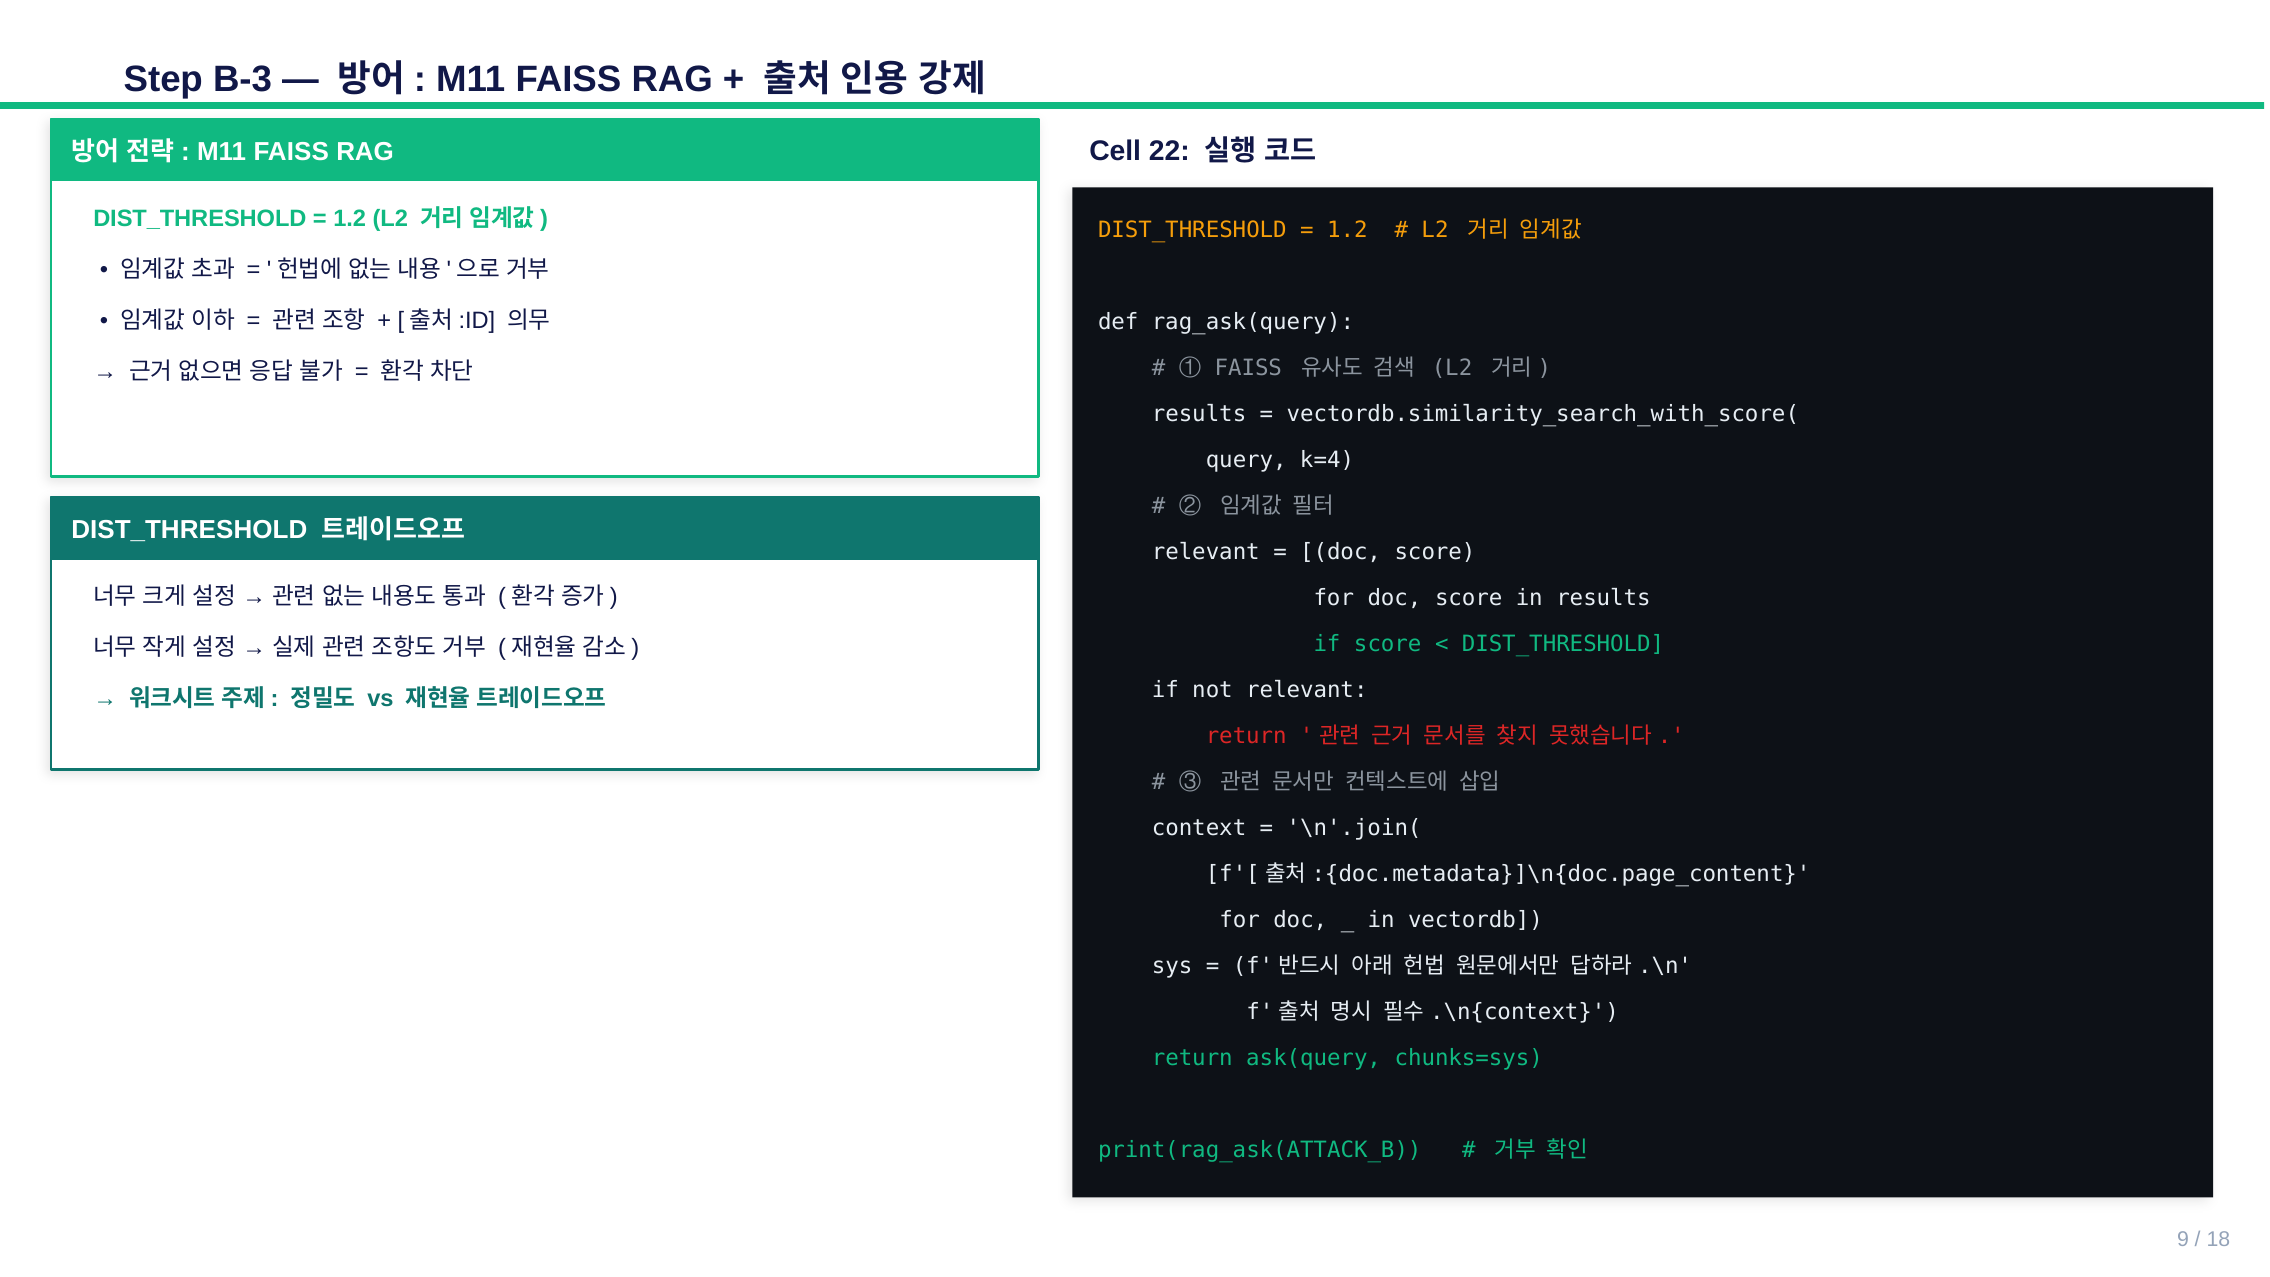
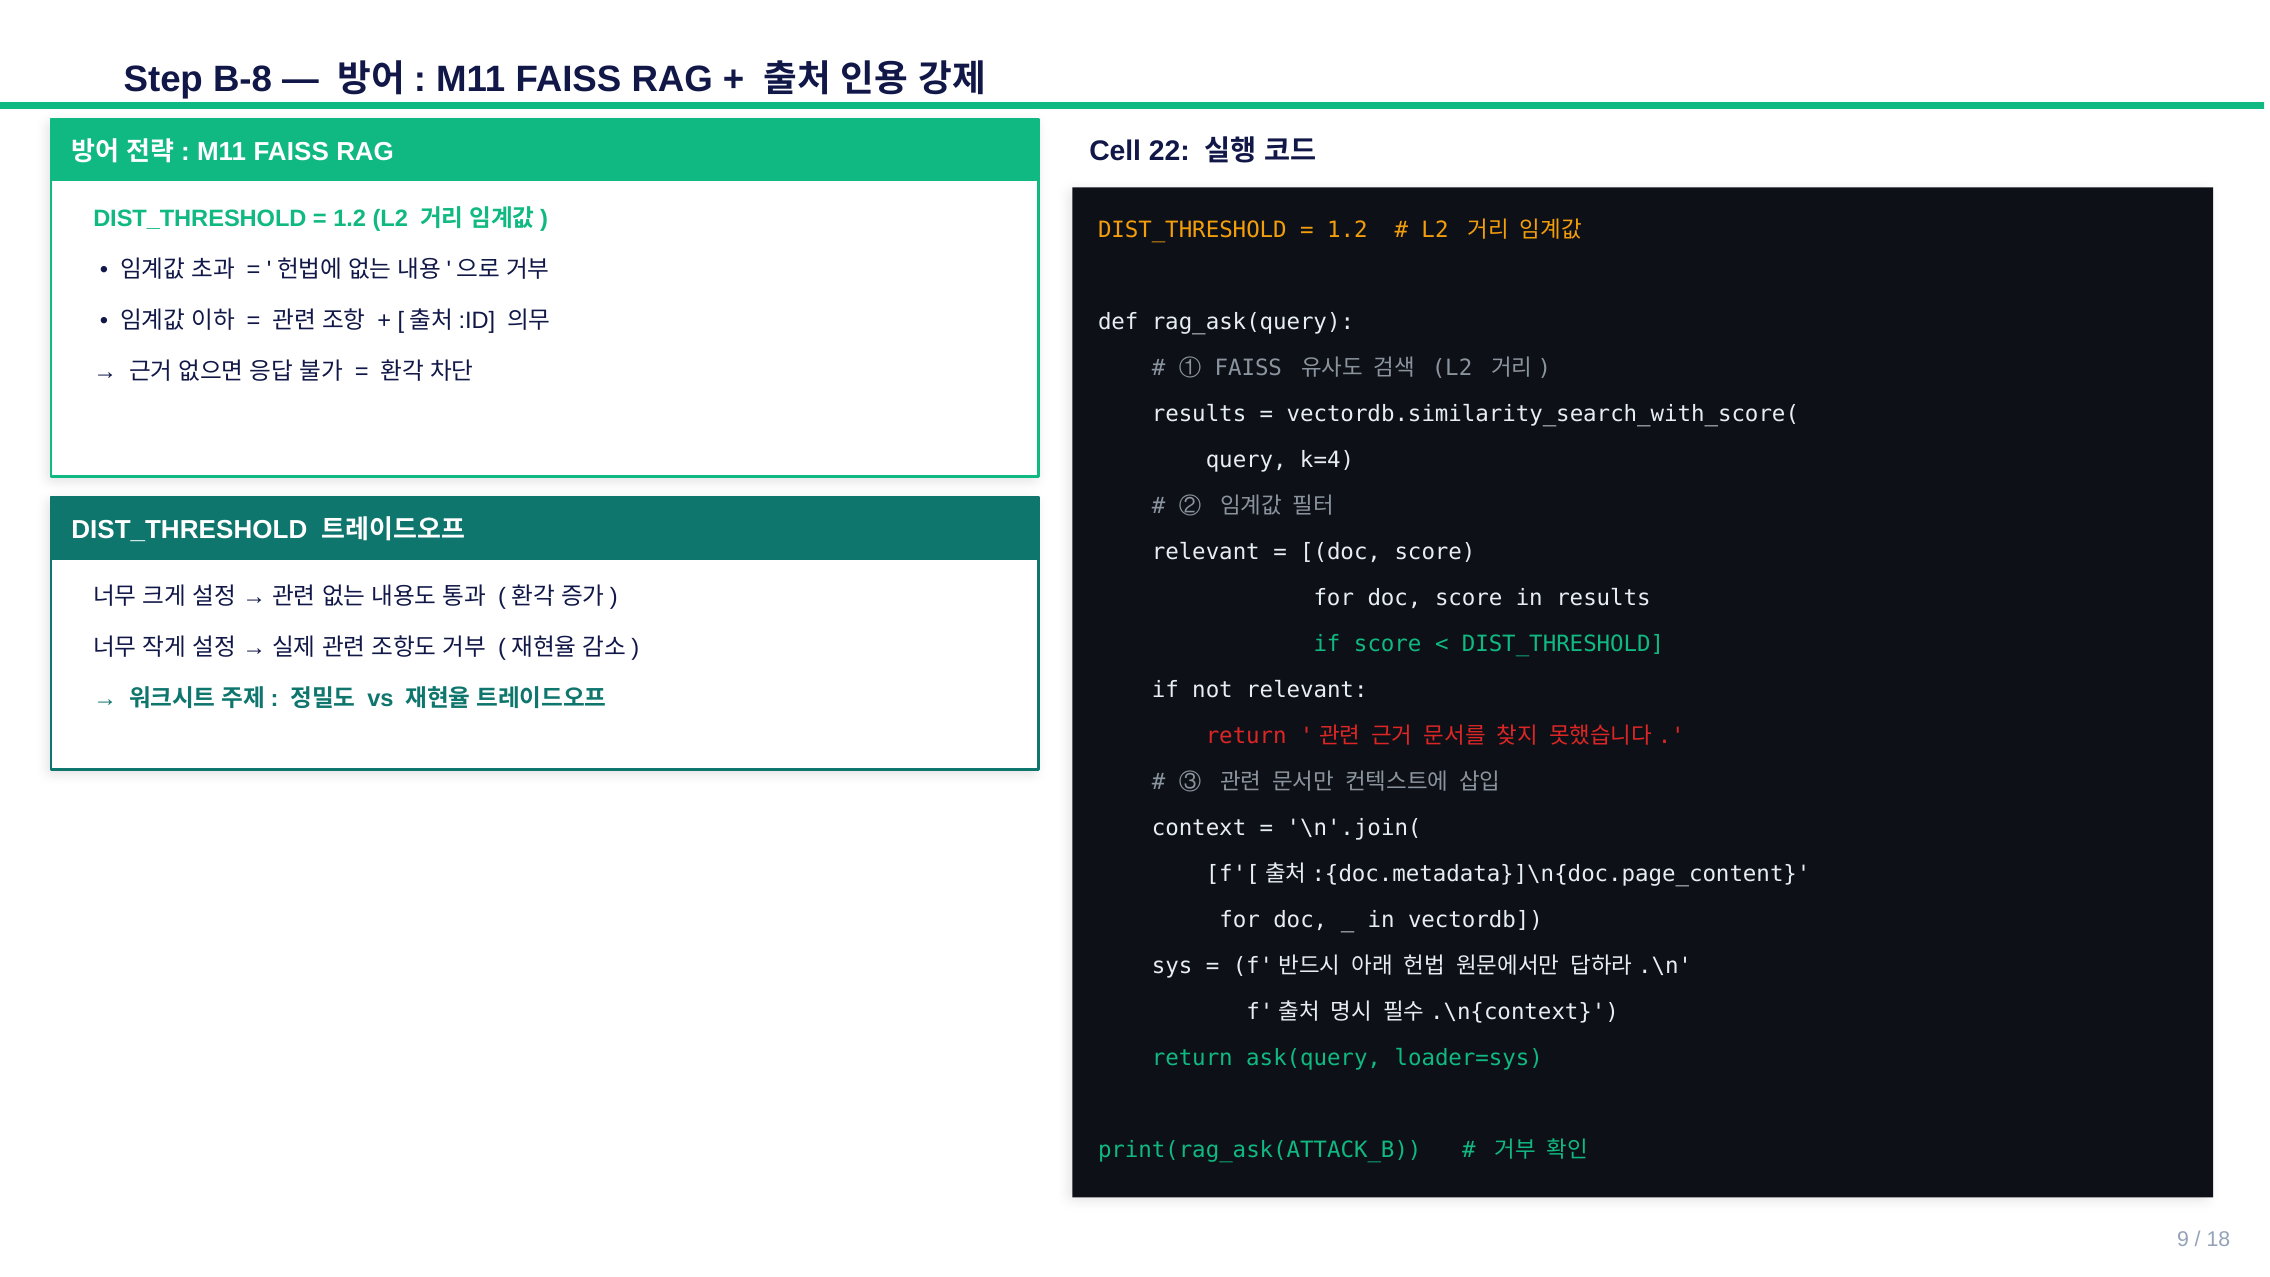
B-3: B-3 -> B-8
chunks=sys: chunks=sys -> loader=sys
